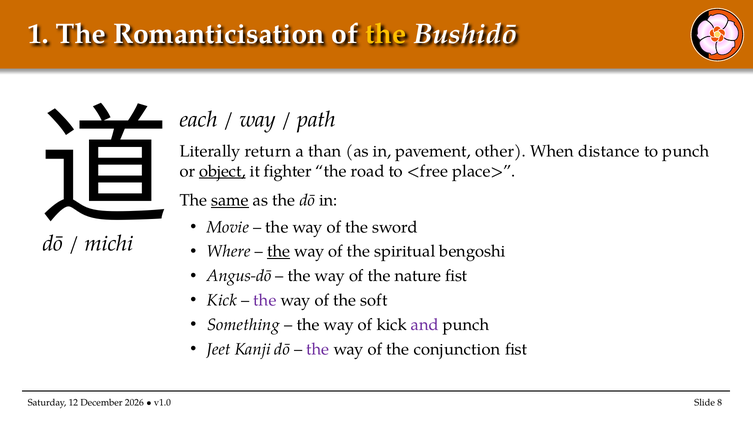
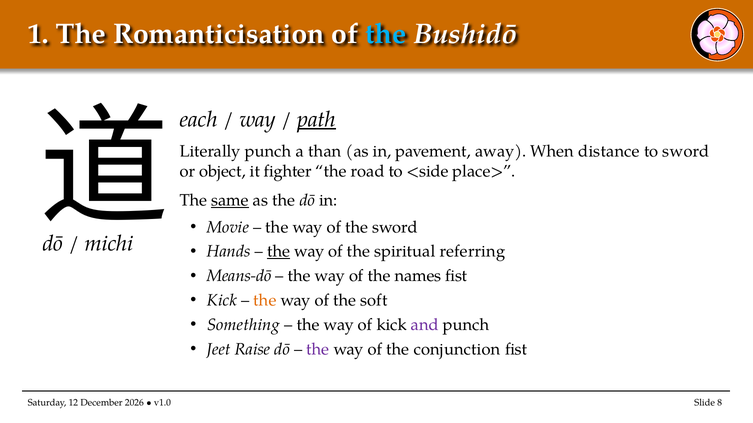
the at (386, 34) colour: yellow -> light blue
path underline: none -> present
Literally return: return -> punch
other: other -> away
to punch: punch -> sword
object underline: present -> none
<free: <free -> <side
Where: Where -> Hands
bengoshi: bengoshi -> referring
Angus-dō: Angus-dō -> Means-dō
nature: nature -> names
the at (265, 301) colour: purple -> orange
Kanji: Kanji -> Raise
